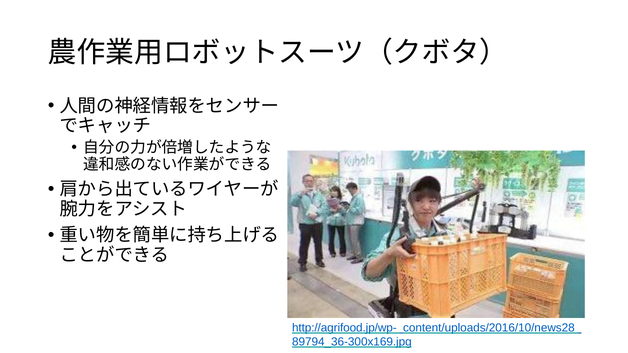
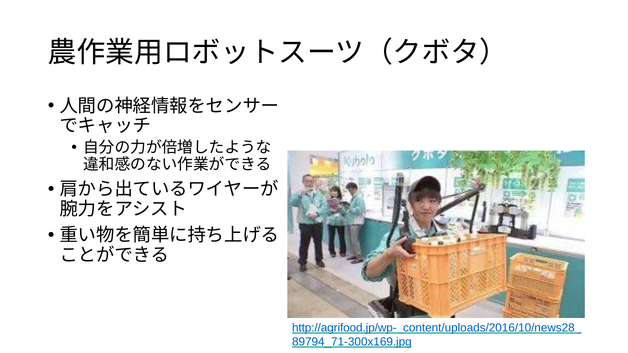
89794_36-300x169.jpg: 89794_36-300x169.jpg -> 89794_71-300x169.jpg
